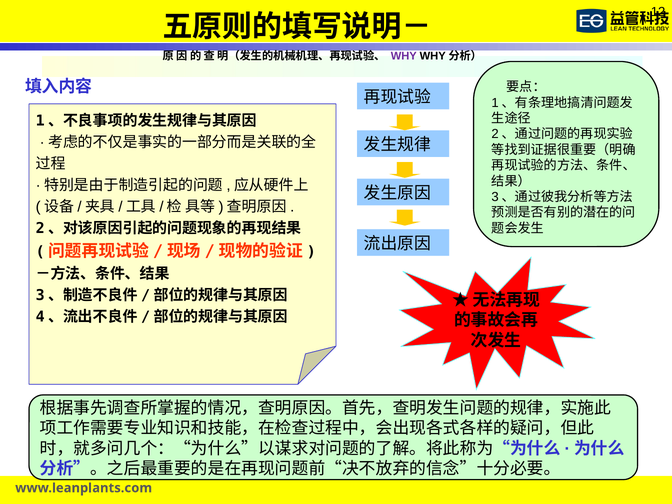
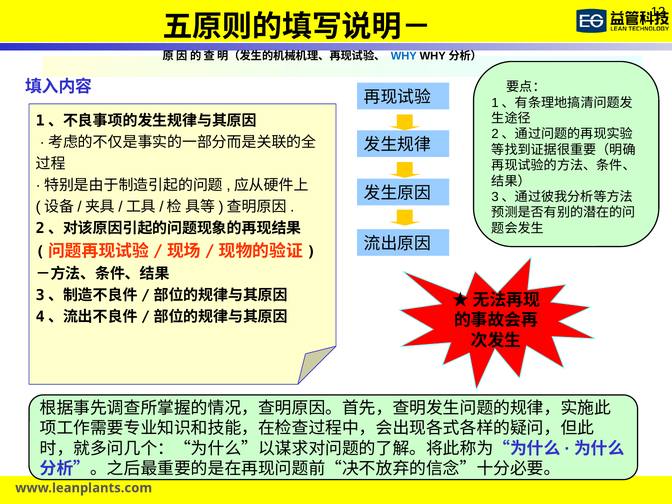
WHY colour: purple -> blue
